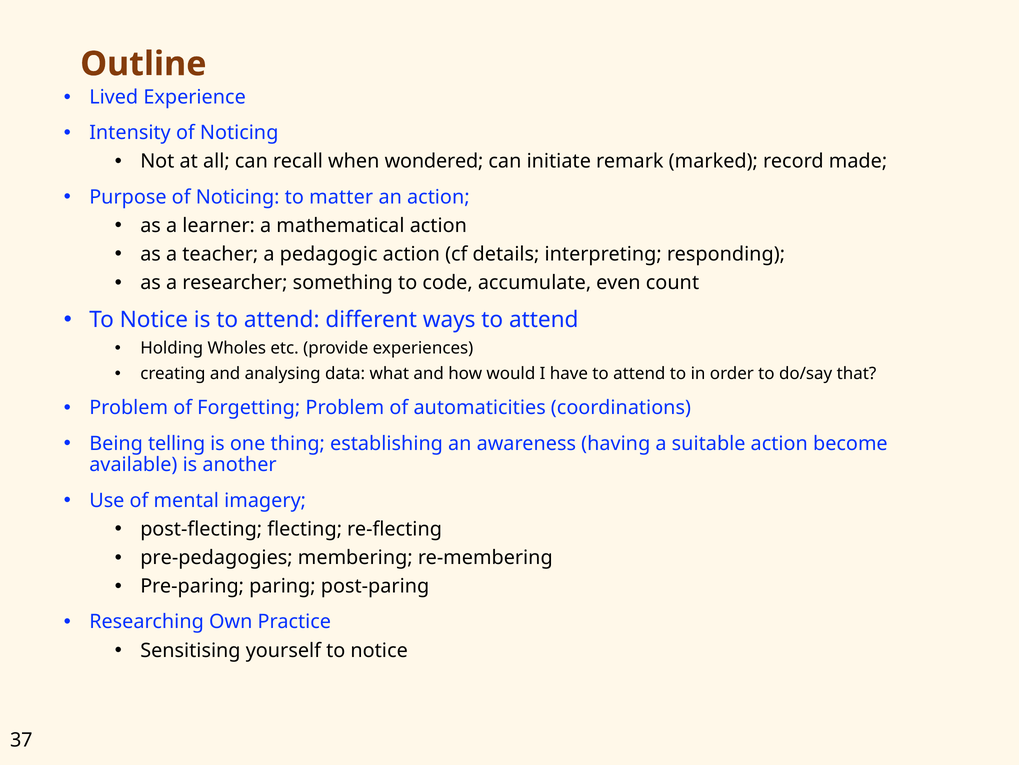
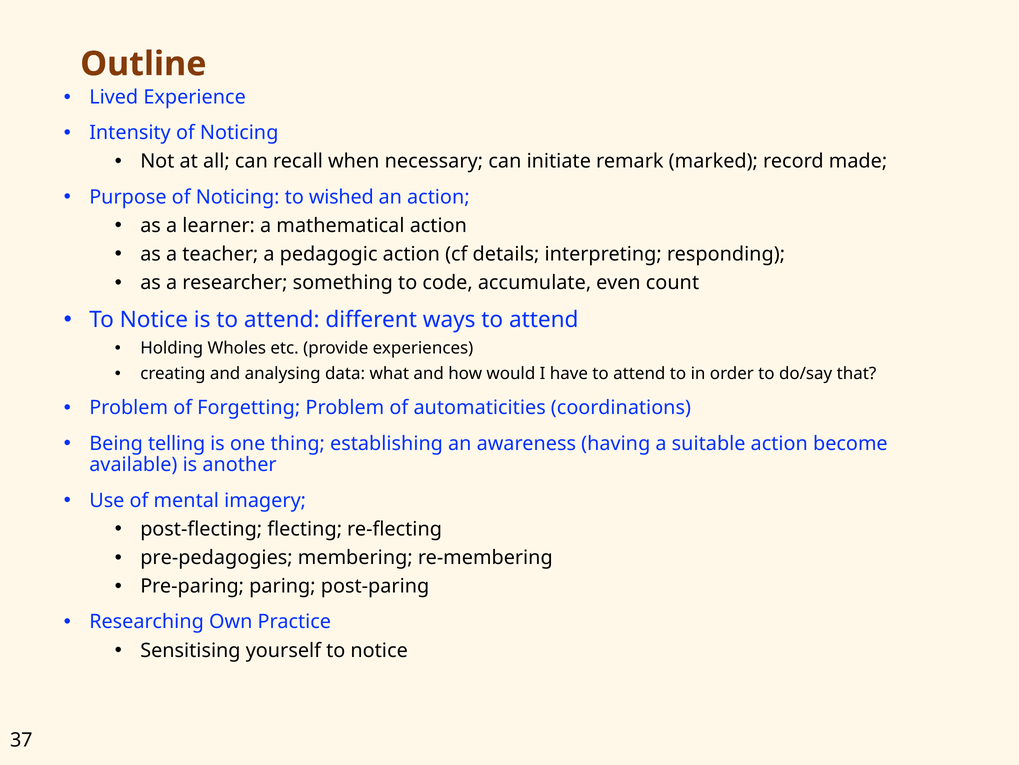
wondered: wondered -> necessary
matter: matter -> wished
